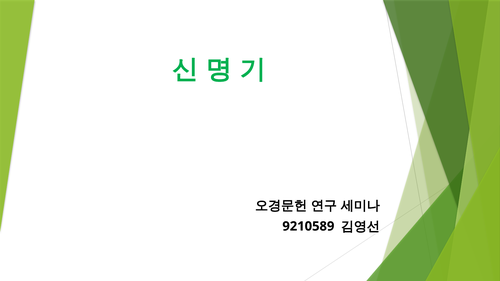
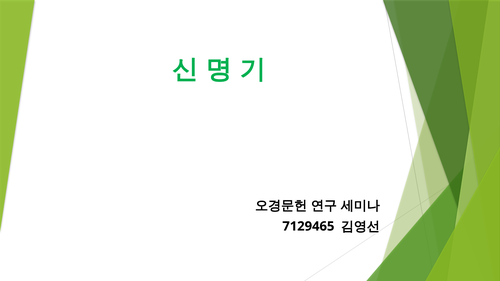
9210589: 9210589 -> 7129465
